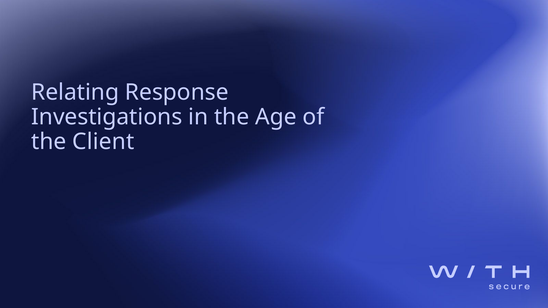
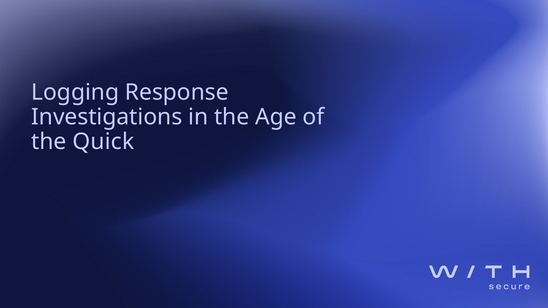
Relating: Relating -> Logging
Client: Client -> Quick
